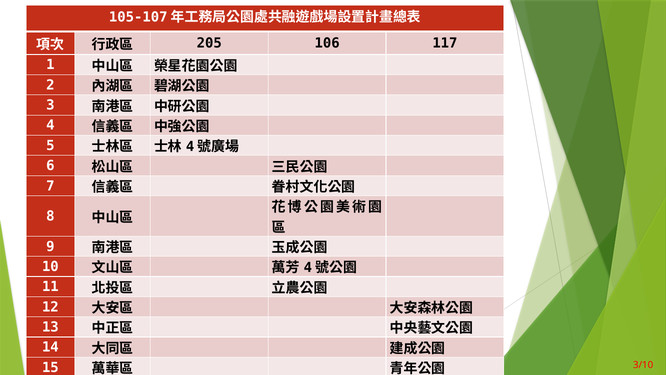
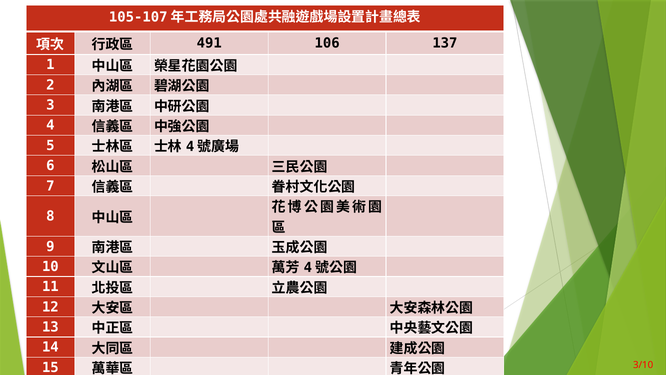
205: 205 -> 491
117: 117 -> 137
